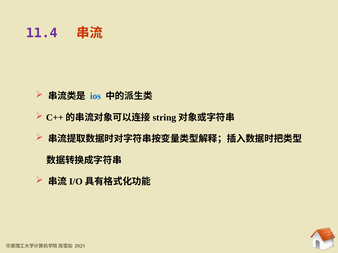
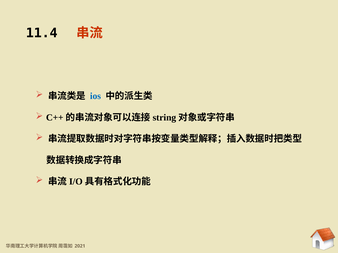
11.4 colour: purple -> black
